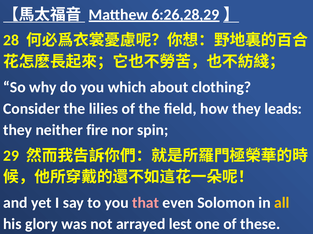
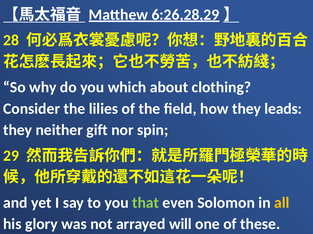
fire: fire -> gift
that colour: pink -> light green
lest: lest -> will
